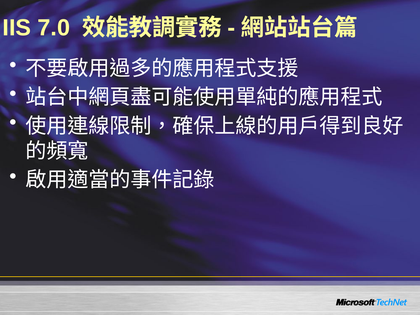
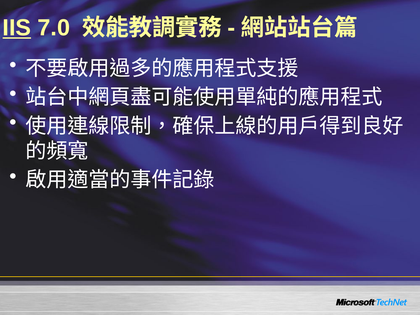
IIS underline: none -> present
